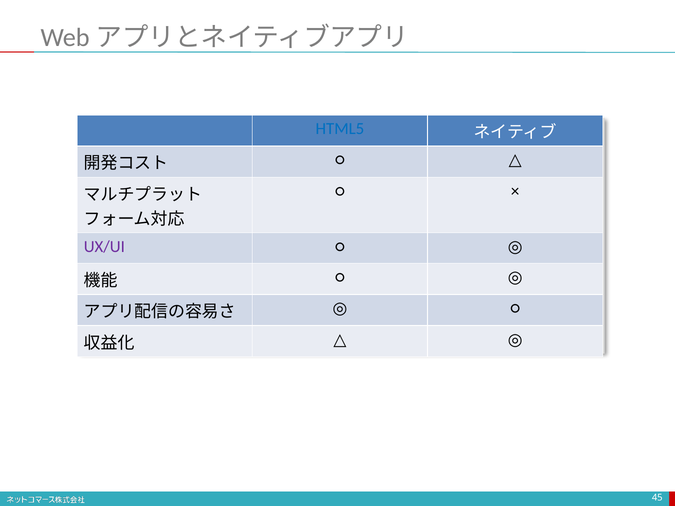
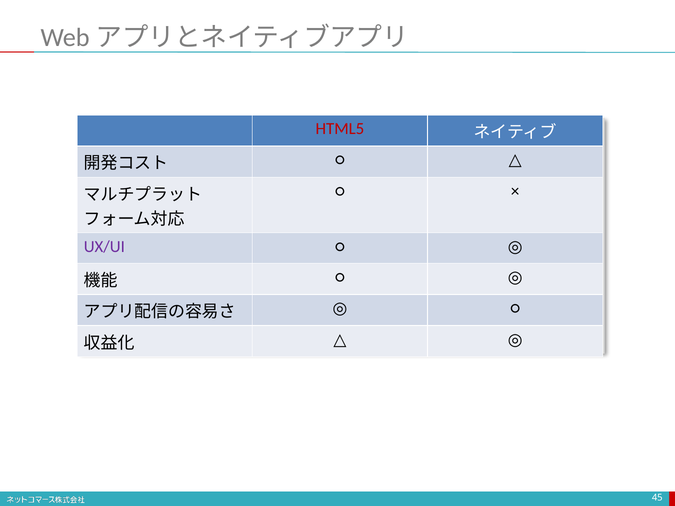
HTML5 colour: blue -> red
